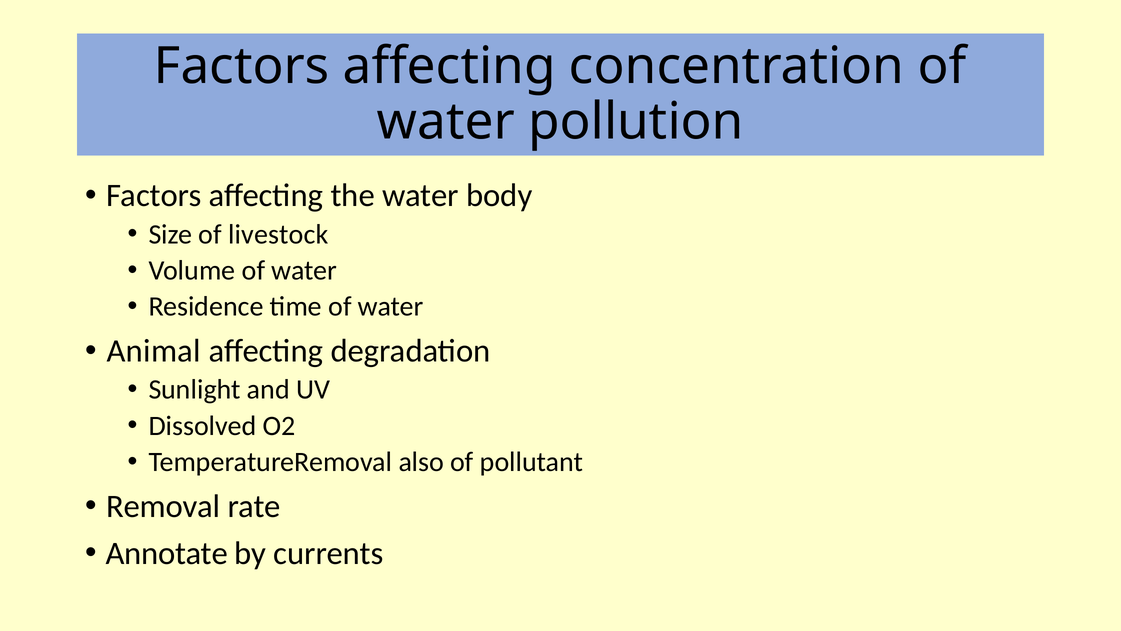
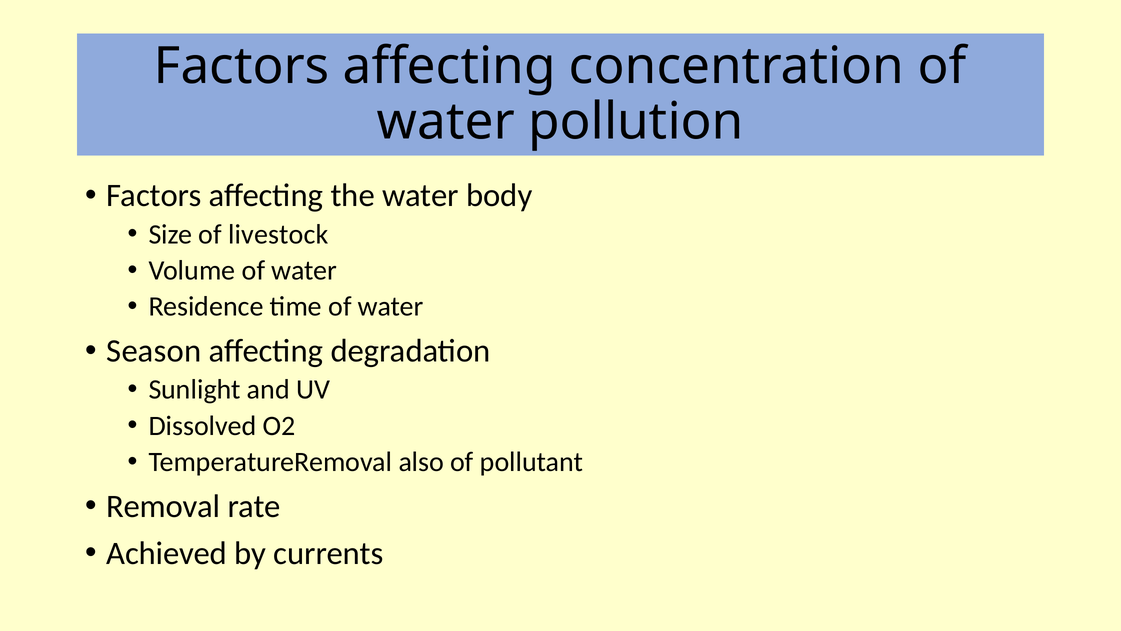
Animal: Animal -> Season
Annotate: Annotate -> Achieved
